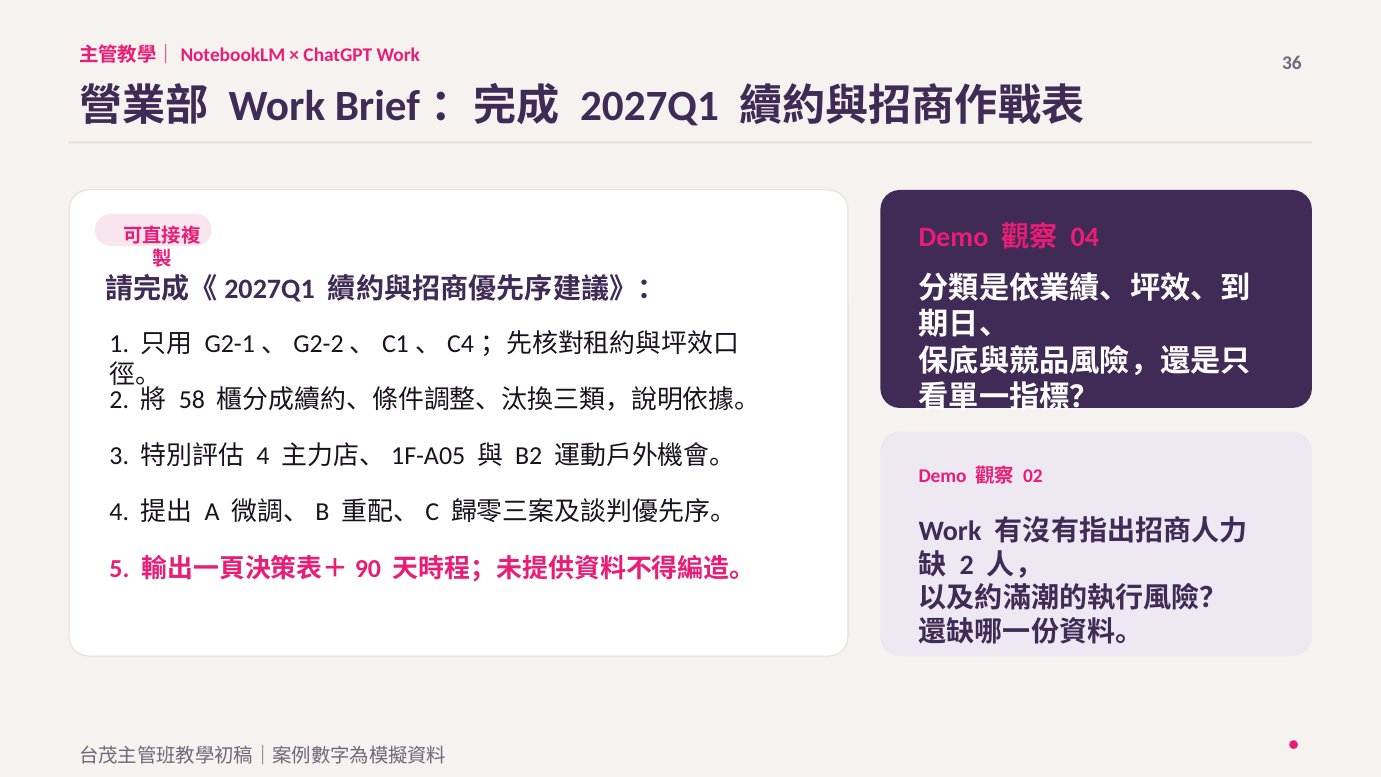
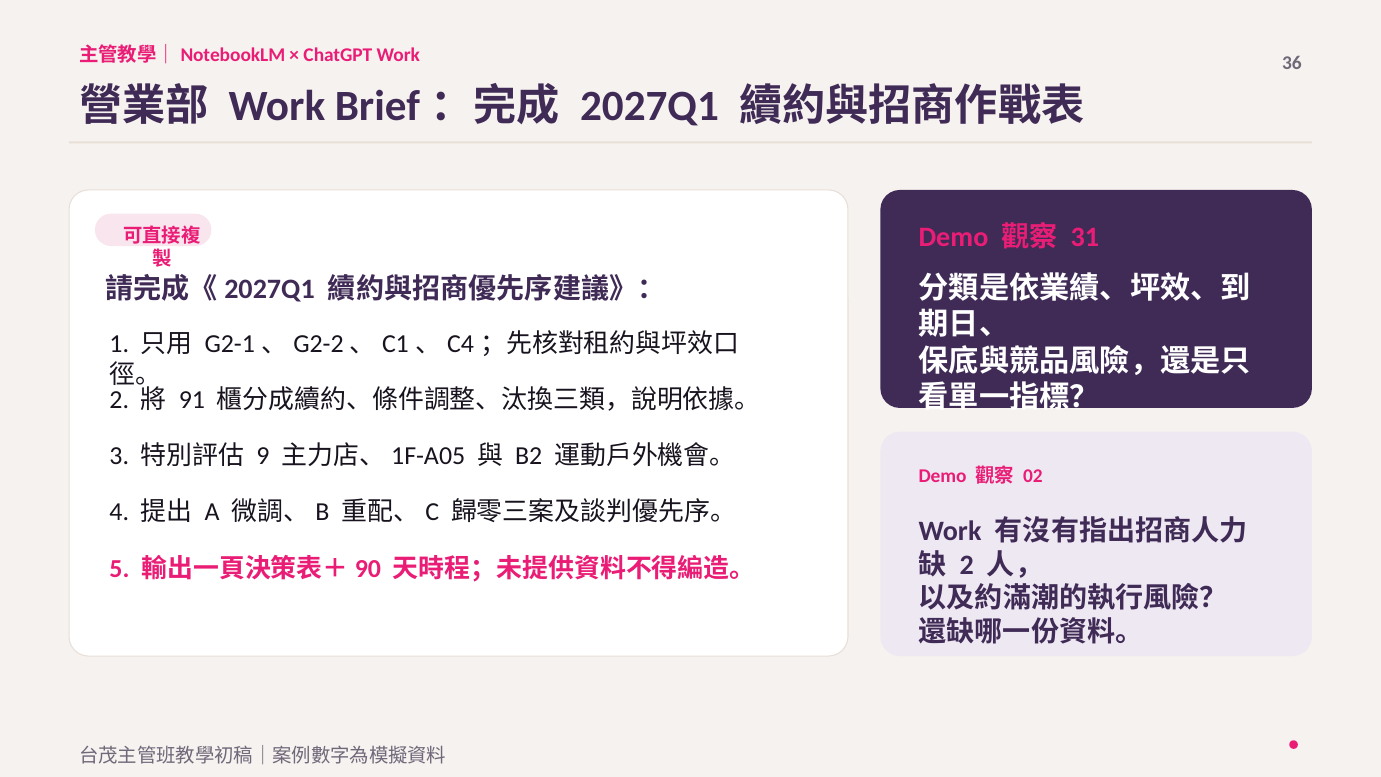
04: 04 -> 31
58: 58 -> 91
4 at (263, 456): 4 -> 9
